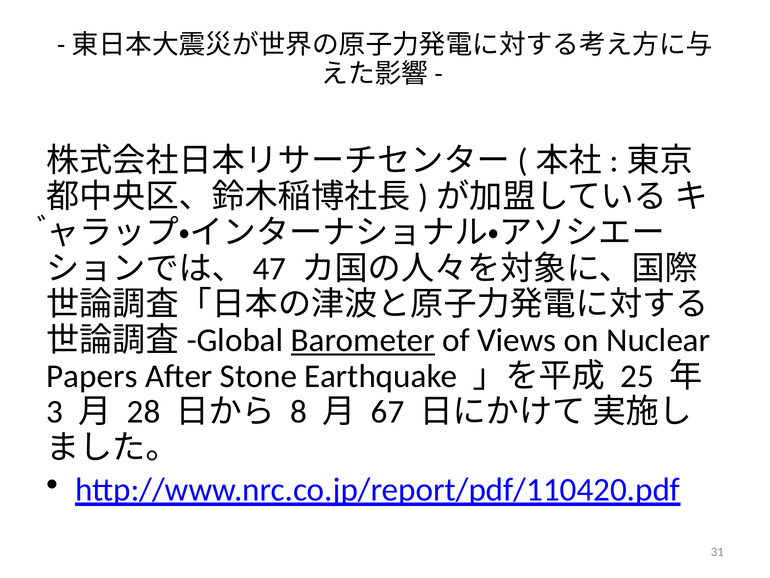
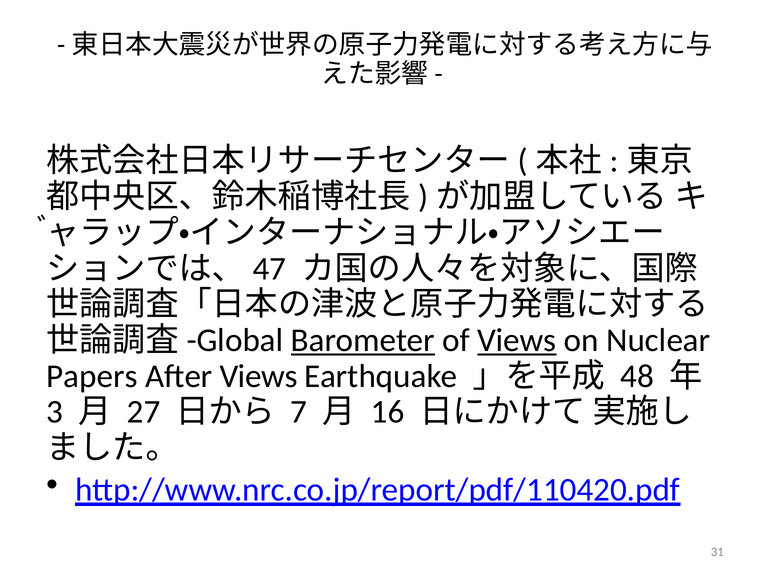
Views at (517, 340) underline: none -> present
After Stone: Stone -> Views
25: 25 -> 48
28: 28 -> 27
8: 8 -> 7
67: 67 -> 16
